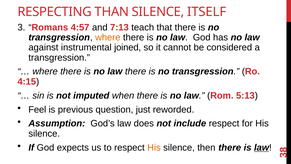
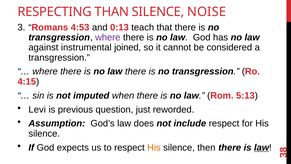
ITSELF: ITSELF -> NOISE
4:57: 4:57 -> 4:53
7:13: 7:13 -> 0:13
where at (108, 37) colour: orange -> purple
Feel: Feel -> Levi
